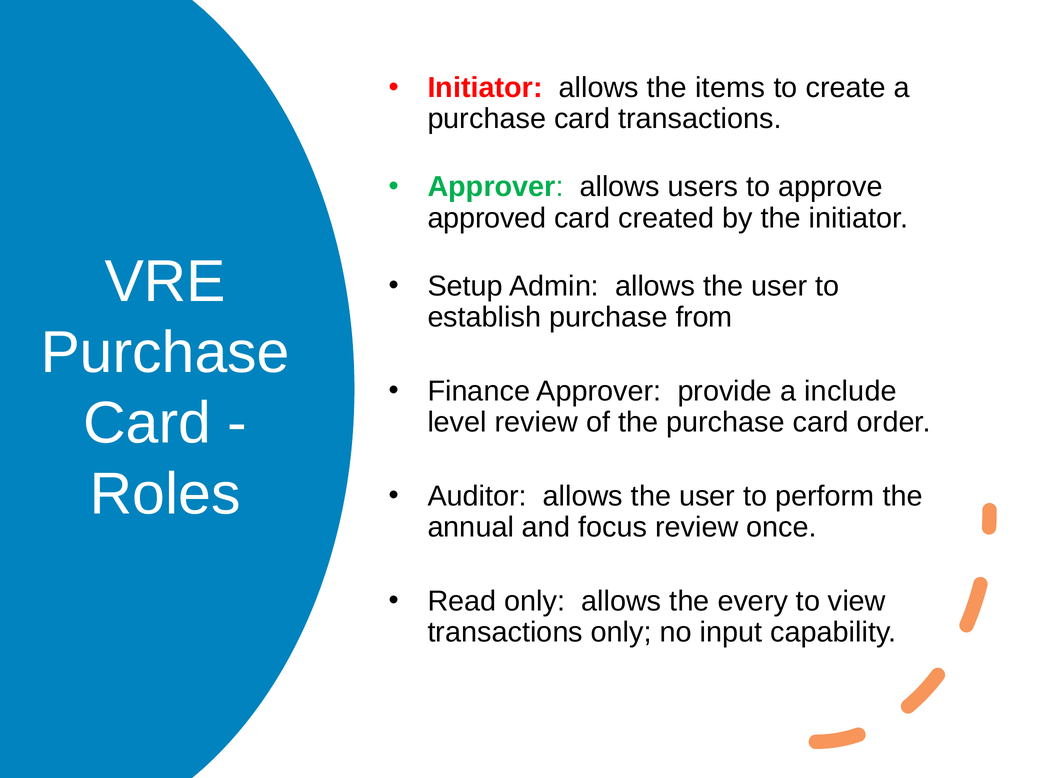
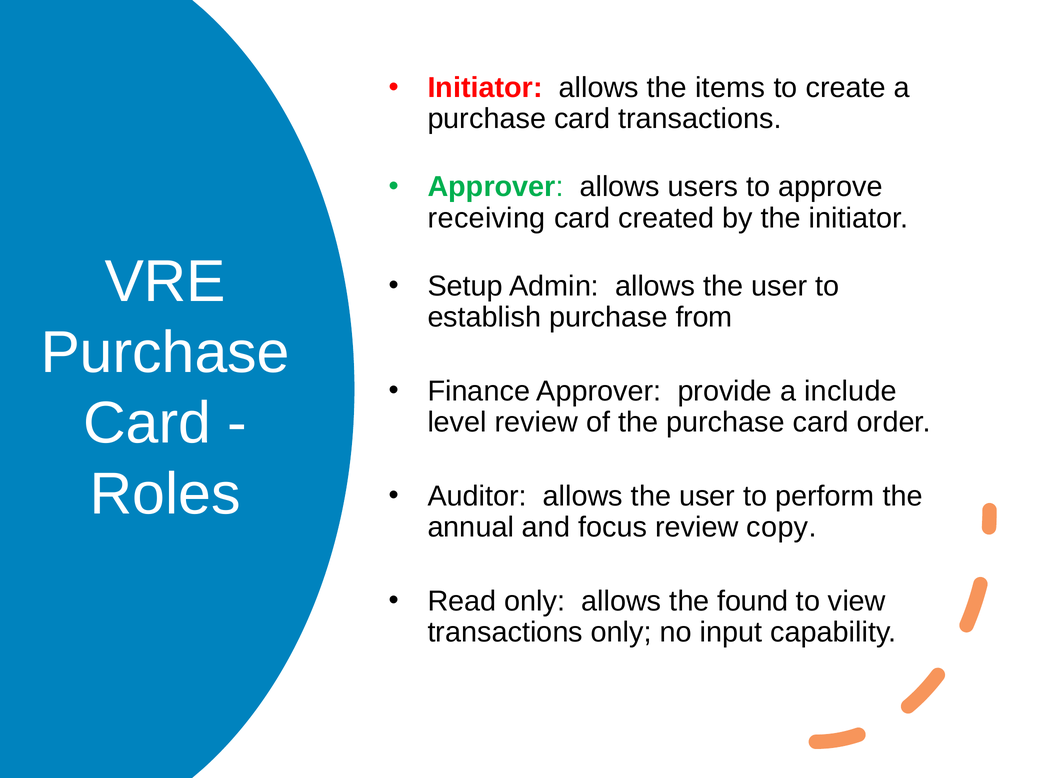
approved: approved -> receiving
once: once -> copy
every: every -> found
